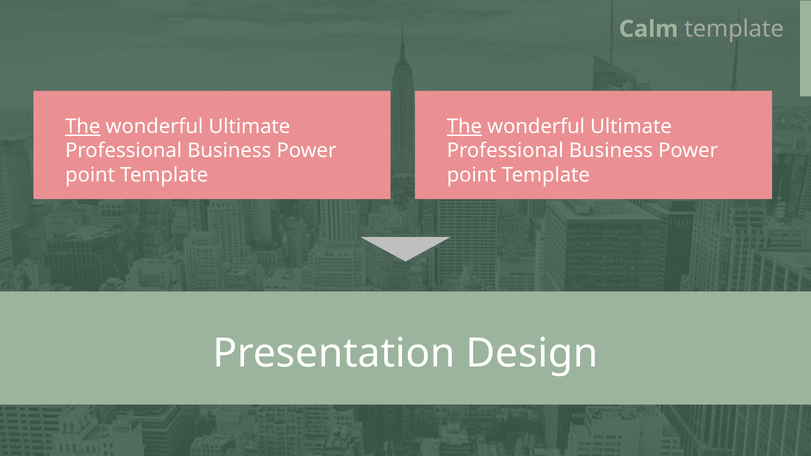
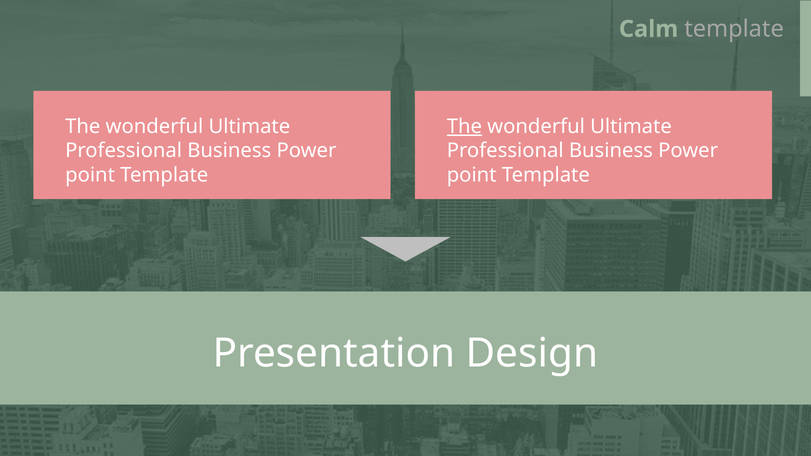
The at (83, 127) underline: present -> none
